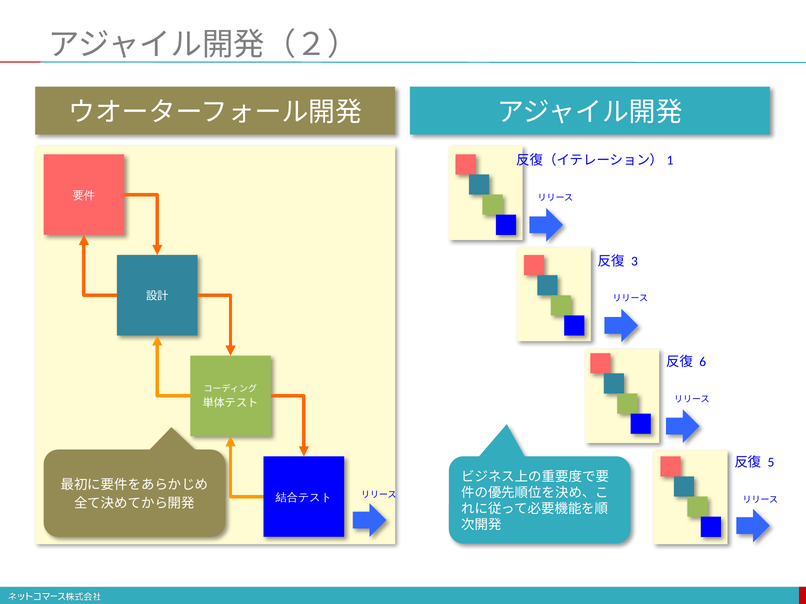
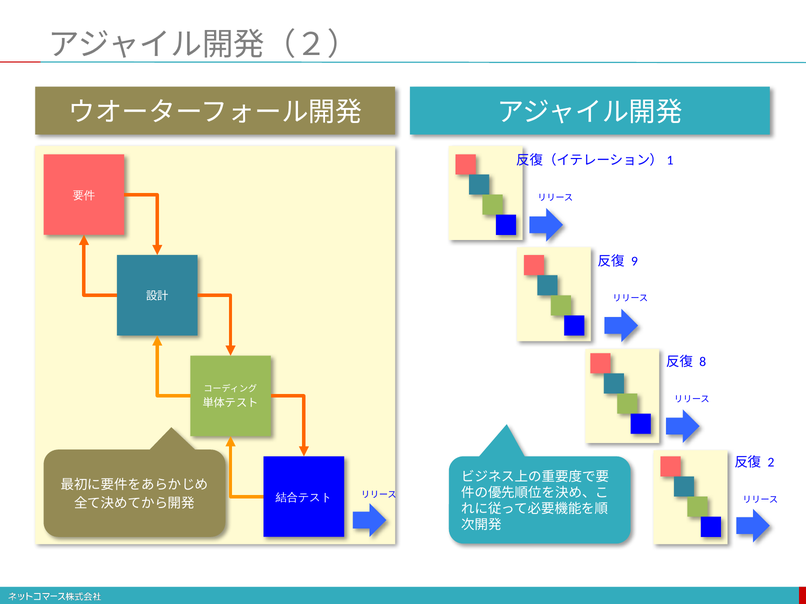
3: 3 -> 9
6: 6 -> 8
5: 5 -> 2
